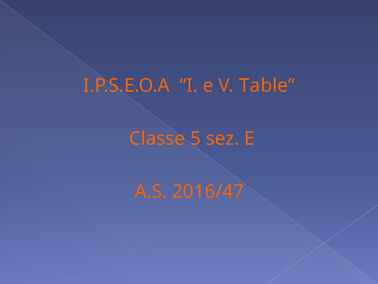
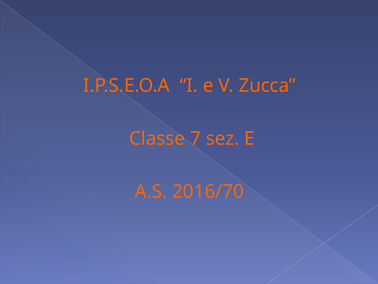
Table: Table -> Zucca
5: 5 -> 7
2016/47: 2016/47 -> 2016/70
